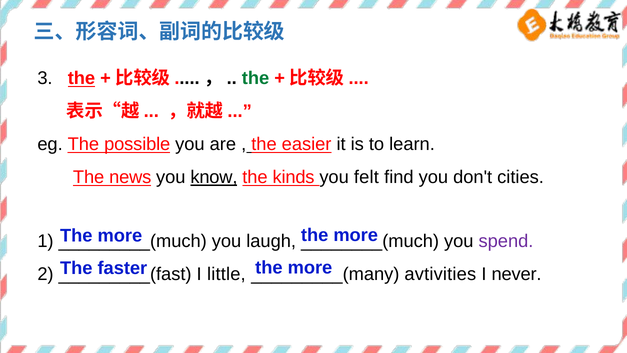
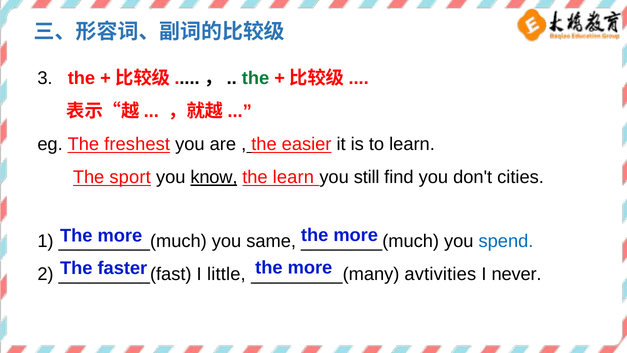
the at (81, 78) underline: present -> none
possible: possible -> freshest
news: news -> sport
the kinds: kinds -> learn
felt: felt -> still
laugh: laugh -> same
spend colour: purple -> blue
